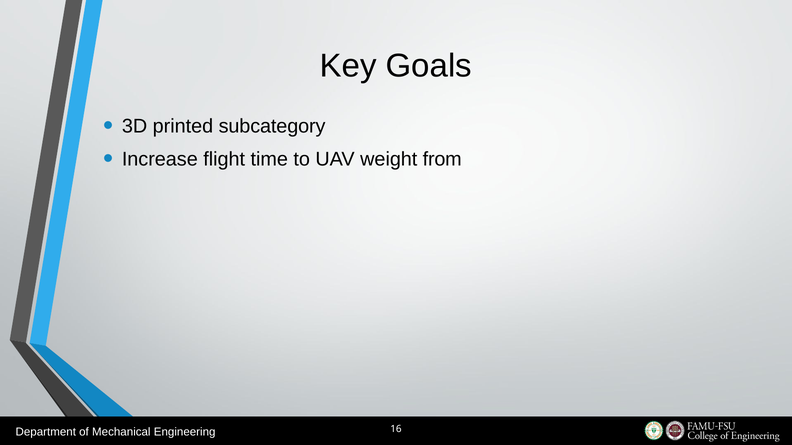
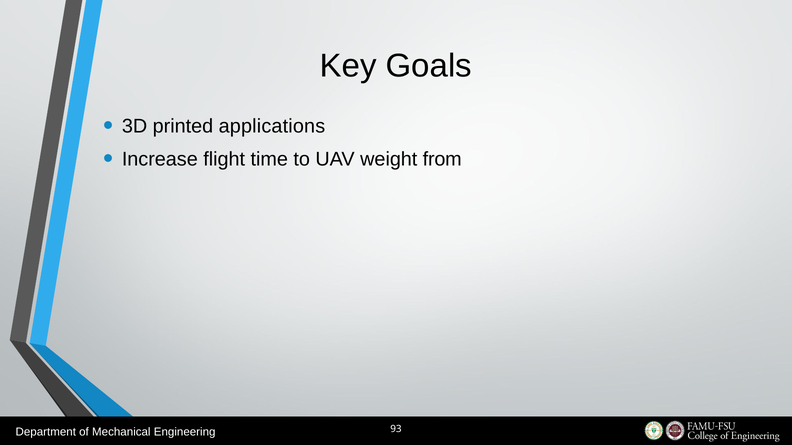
subcategory: subcategory -> applications
16: 16 -> 93
